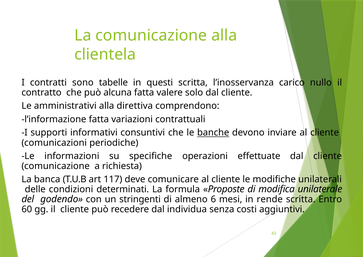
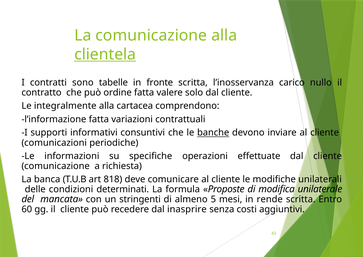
clientela underline: none -> present
questi: questi -> fronte
alcuna: alcuna -> ordine
amministrativi: amministrativi -> integralmente
direttiva: direttiva -> cartacea
117: 117 -> 818
godendo: godendo -> mancata
6: 6 -> 5
individua: individua -> inasprire
